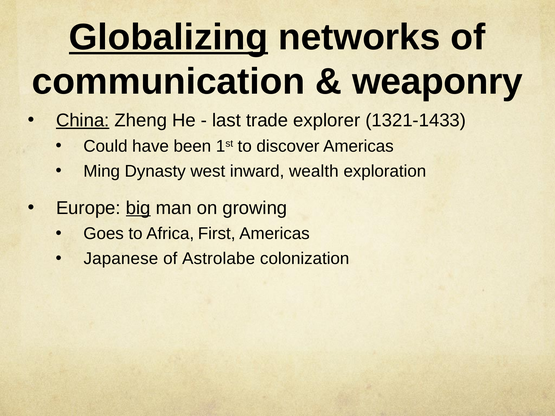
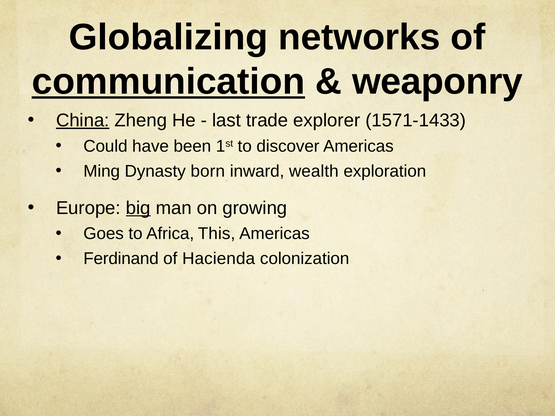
Globalizing underline: present -> none
communication underline: none -> present
1321-1433: 1321-1433 -> 1571-1433
west: west -> born
First: First -> This
Japanese: Japanese -> Ferdinand
Astrolabe: Astrolabe -> Hacienda
